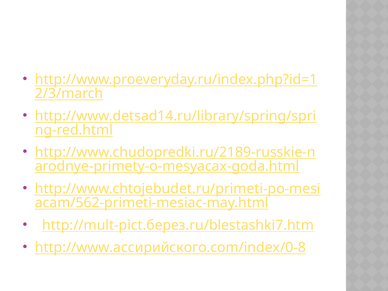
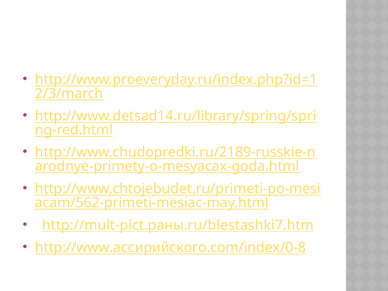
http://mult-pict.берез.ru/blestashki7.htm: http://mult-pict.берез.ru/blestashki7.htm -> http://mult-pict.раны.ru/blestashki7.htm
